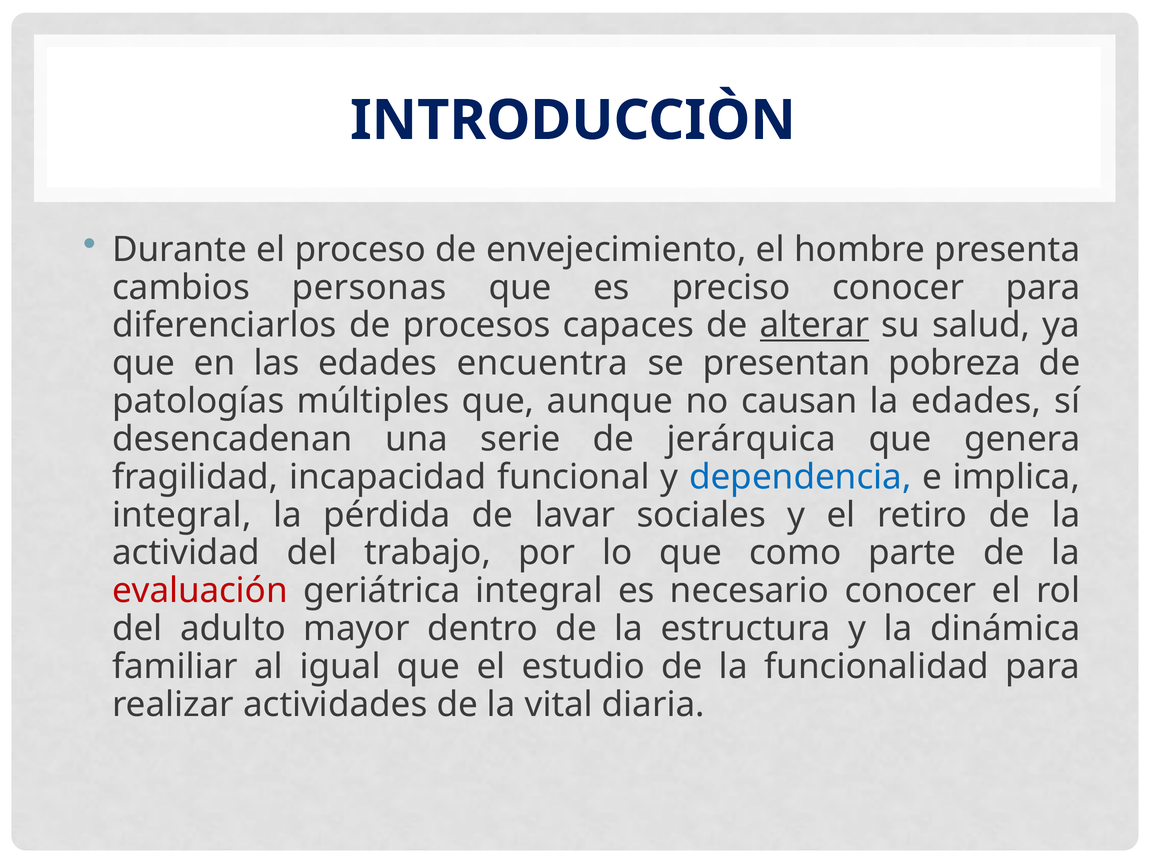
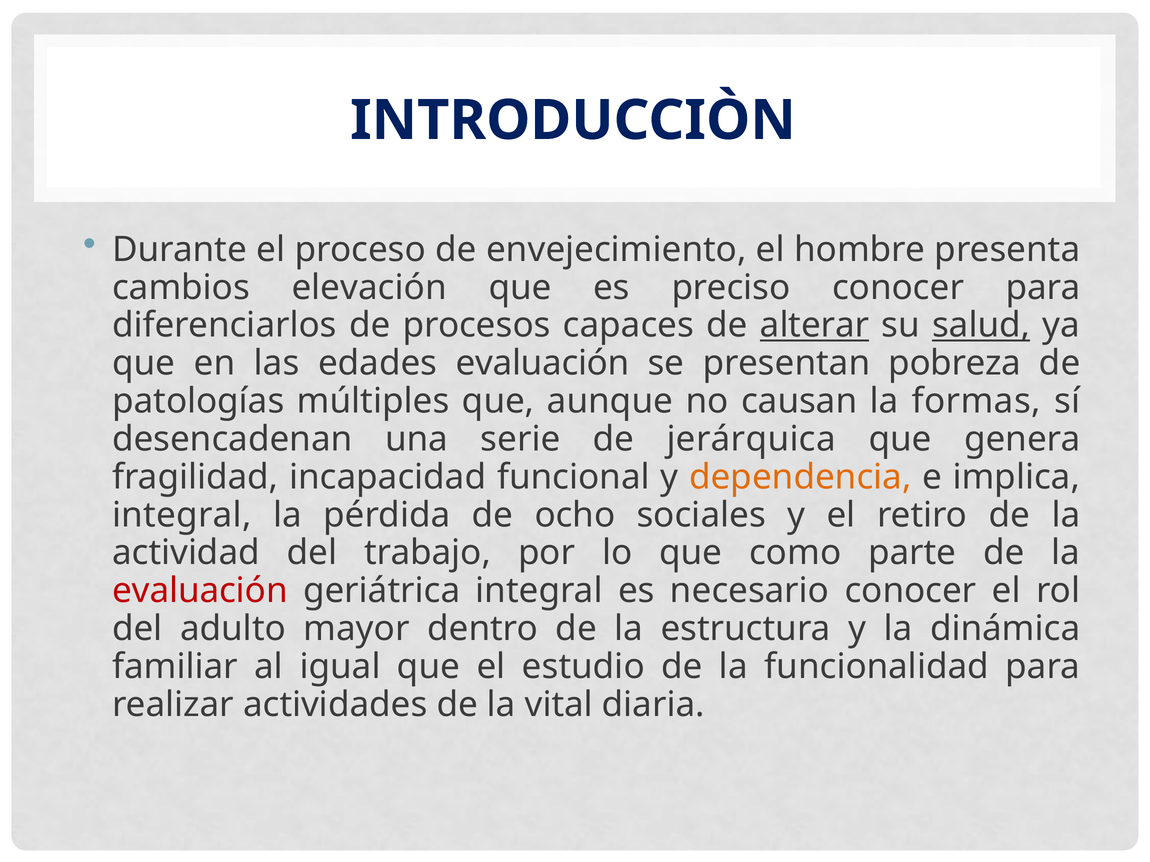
personas: personas -> elevación
salud underline: none -> present
edades encuentra: encuentra -> evaluación
la edades: edades -> formas
dependencia colour: blue -> orange
lavar: lavar -> ocho
